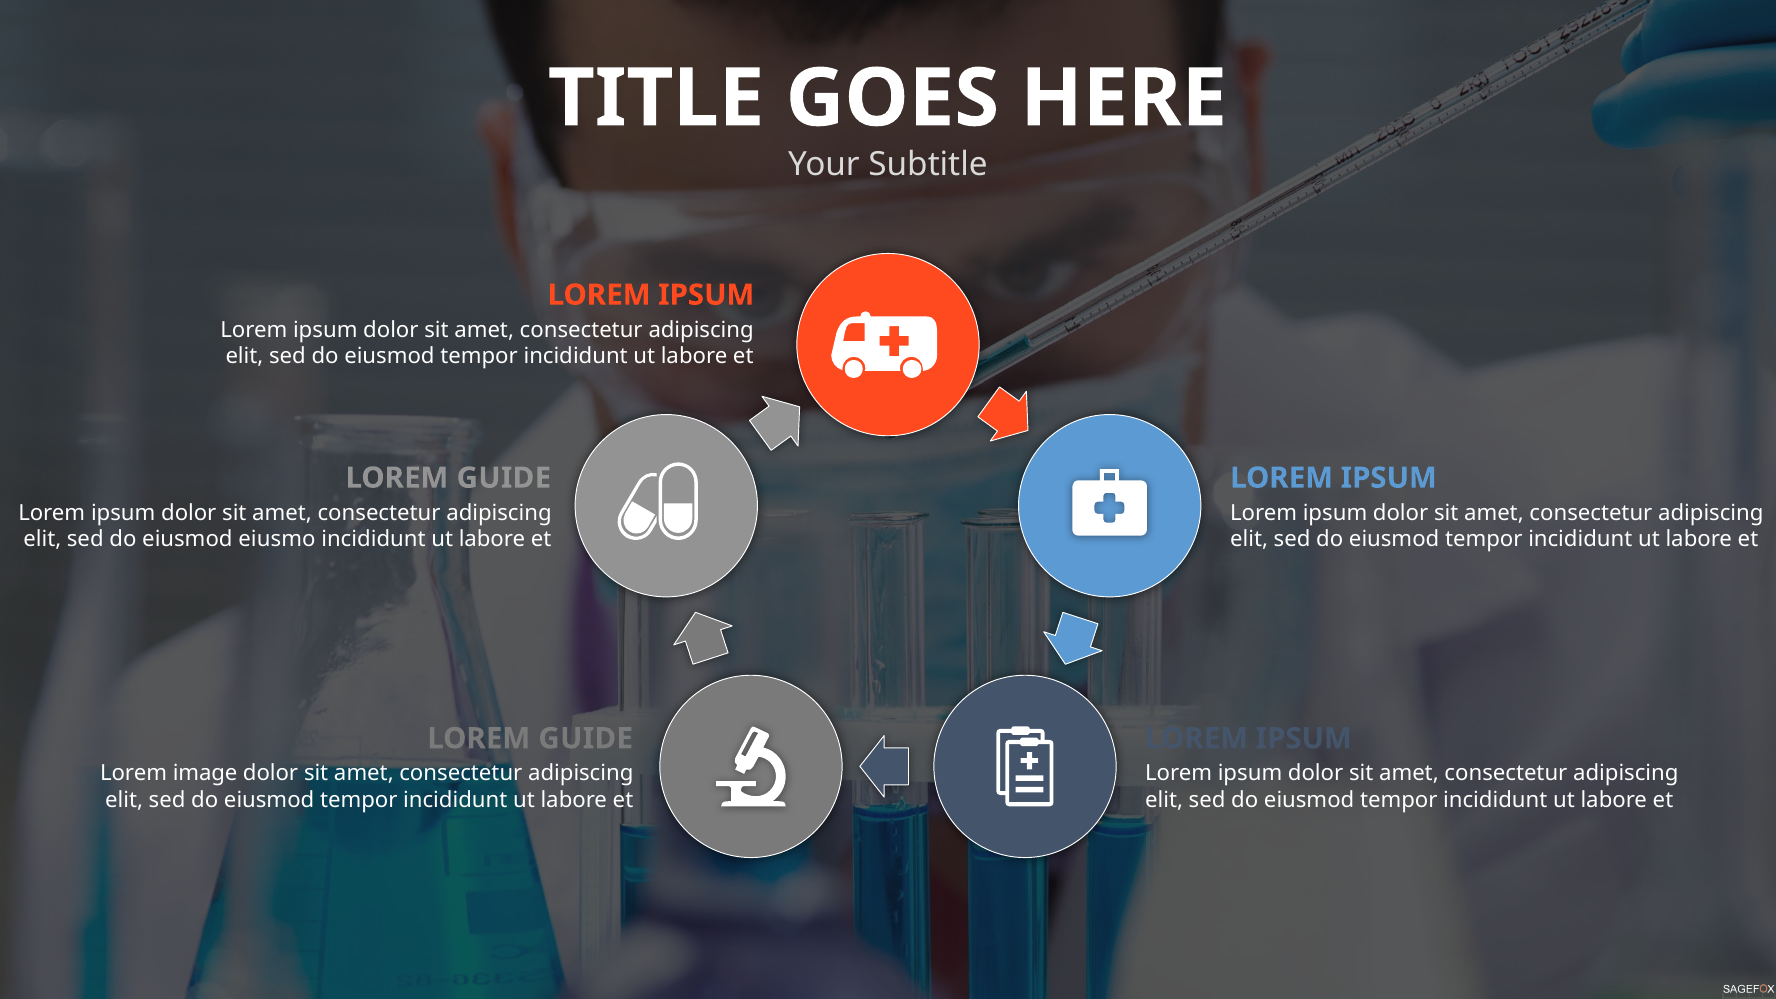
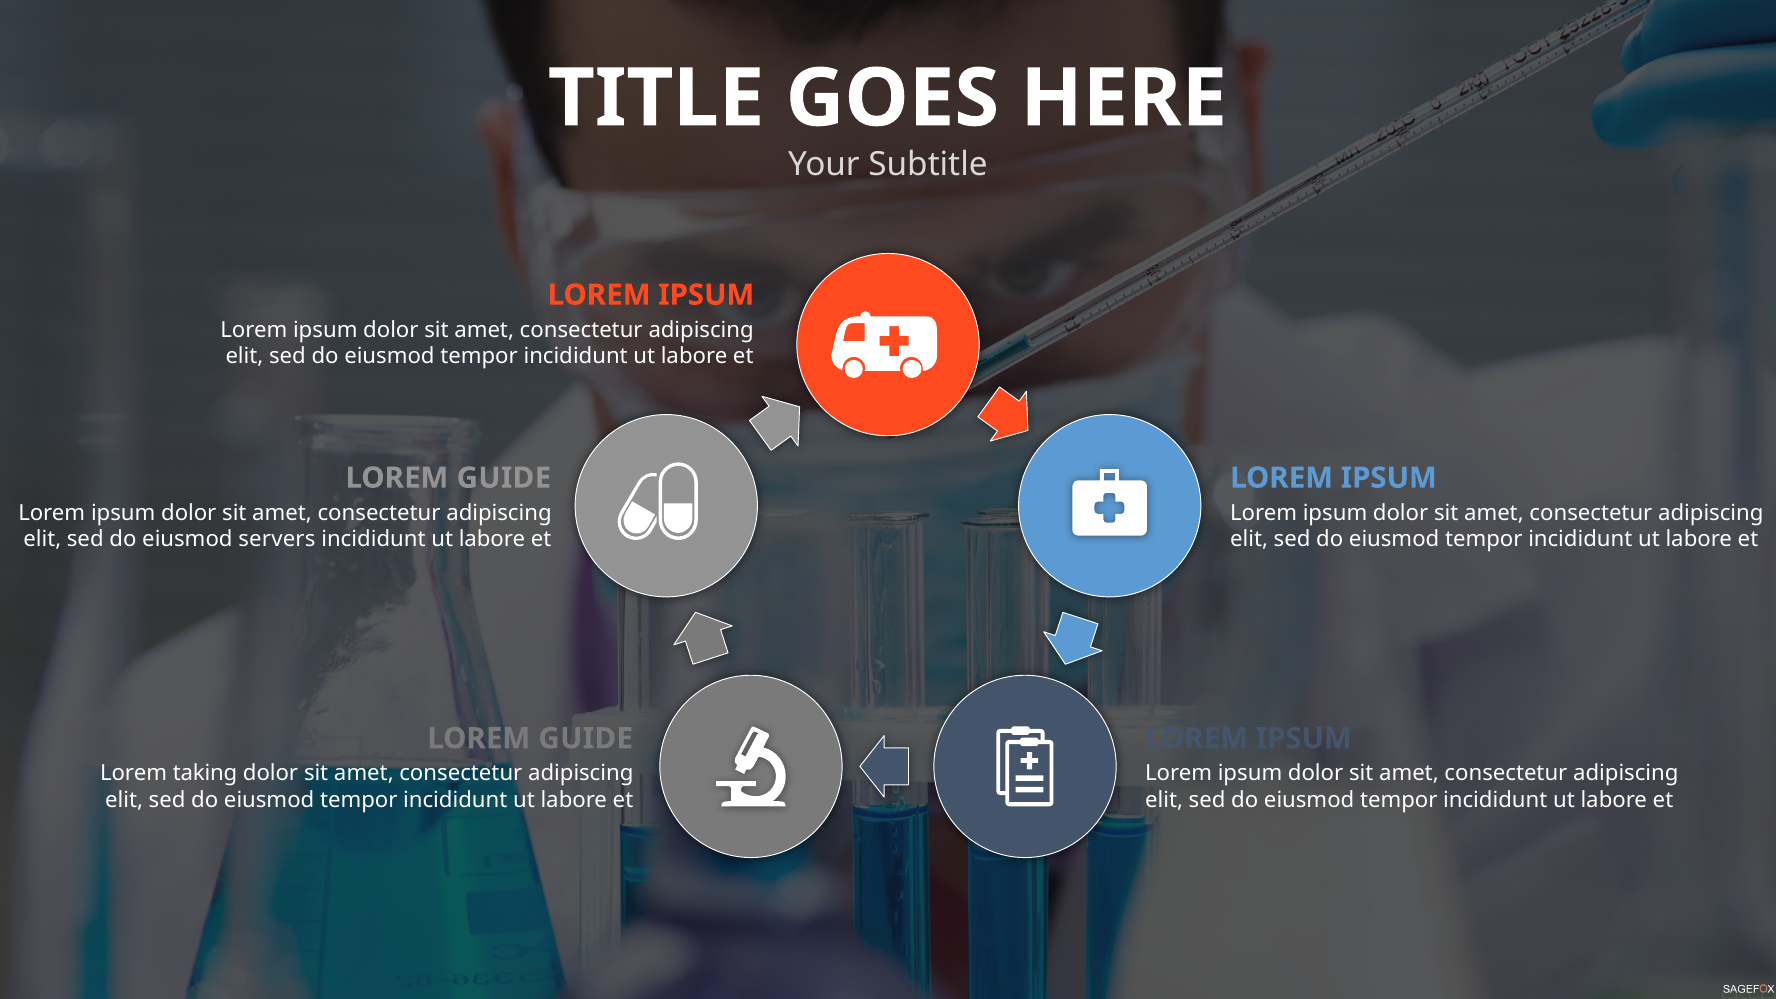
eiusmo: eiusmo -> servers
image: image -> taking
